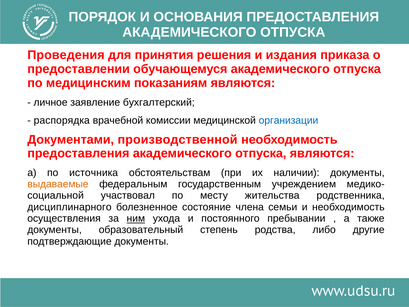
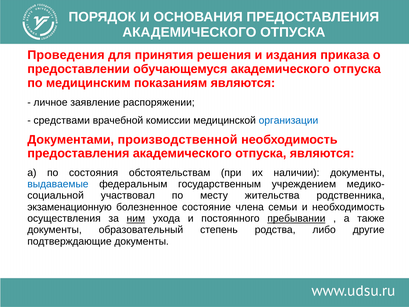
бухгалтерский: бухгалтерский -> распоряжении
распорядка: распорядка -> средствами
источника: источника -> состояния
выдаваемые colour: orange -> blue
дисциплинарного: дисциплинарного -> экзаменационную
пребывании underline: none -> present
